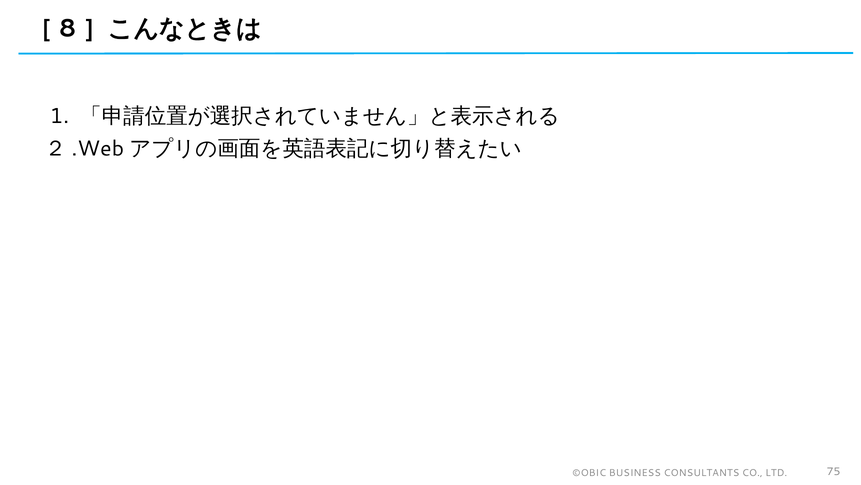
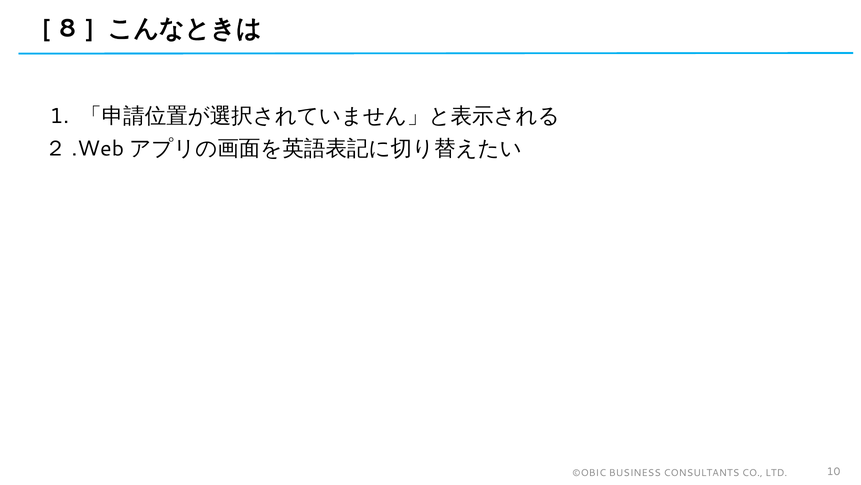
75: 75 -> 10
